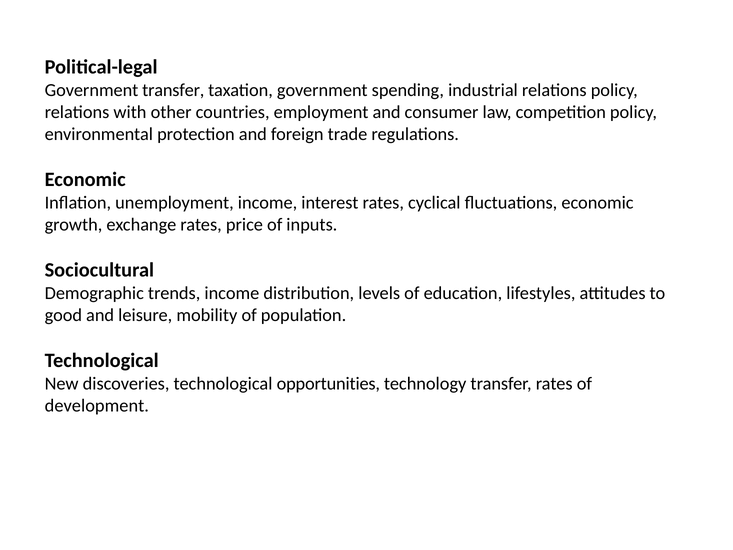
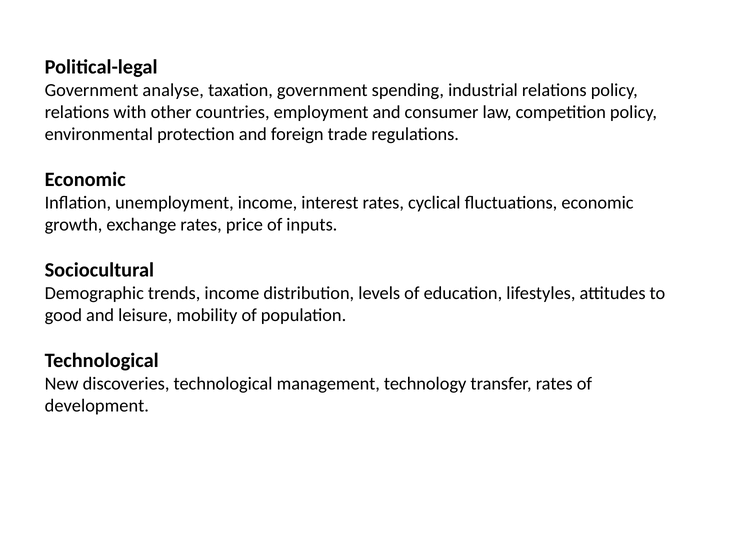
Government transfer: transfer -> analyse
opportunities: opportunities -> management
